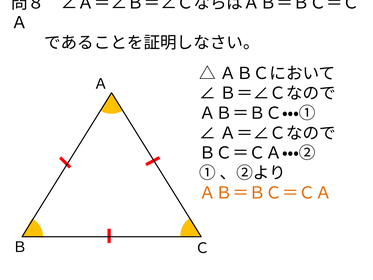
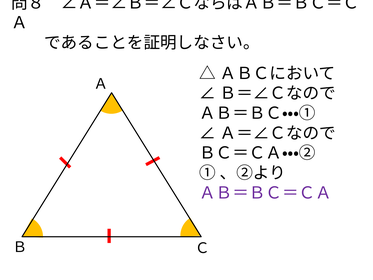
ＡＢ＝ＢＣ＝ＣＡ colour: orange -> purple
